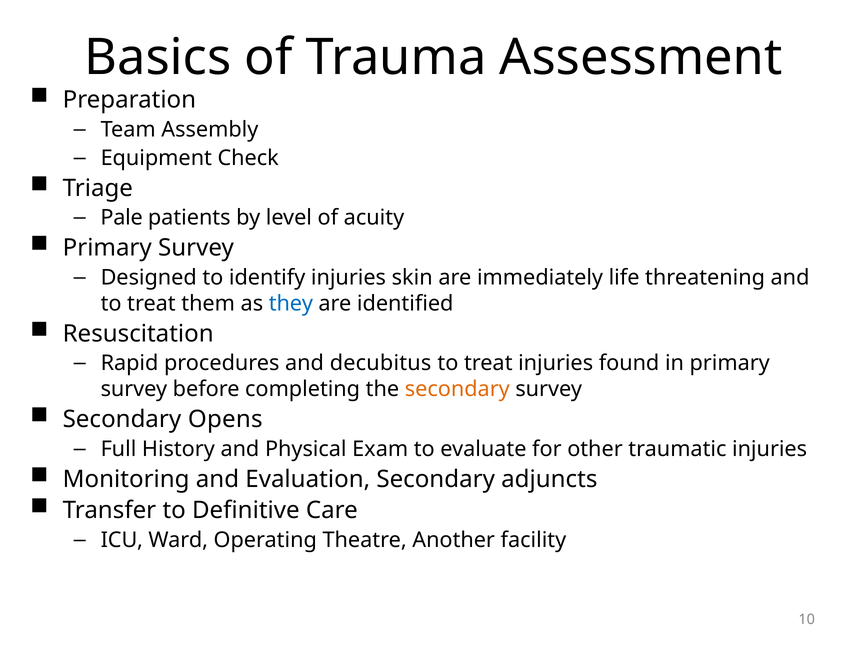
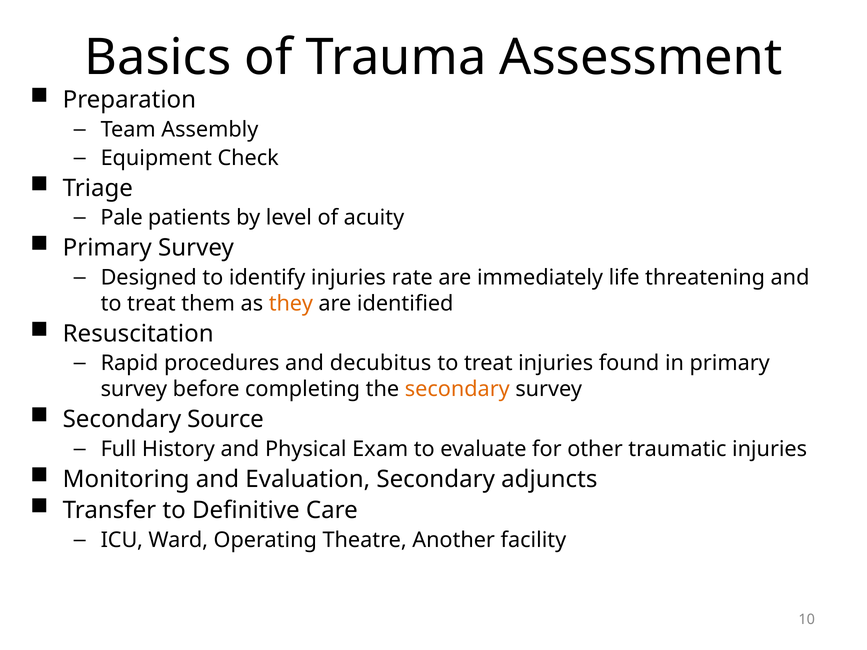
skin: skin -> rate
they colour: blue -> orange
Opens: Opens -> Source
